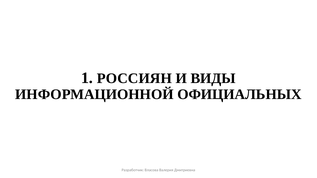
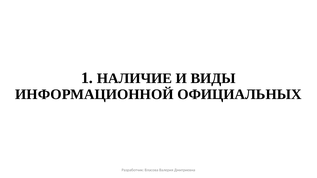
РОССИЯН: РОССИЯН -> НАЛИЧИЕ
